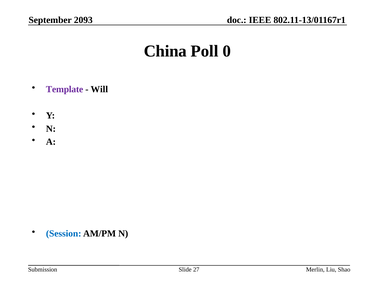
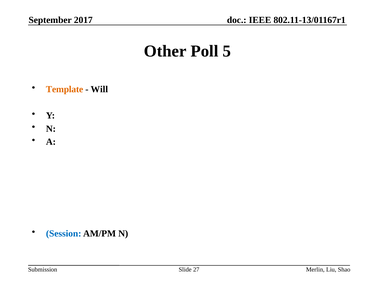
2093: 2093 -> 2017
China: China -> Other
0: 0 -> 5
Template colour: purple -> orange
